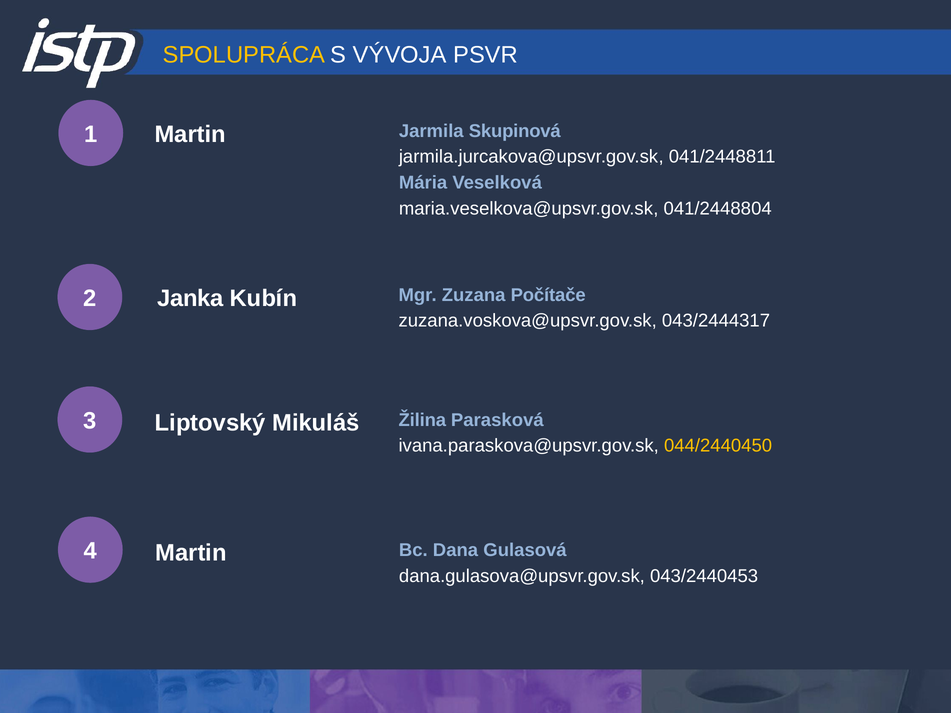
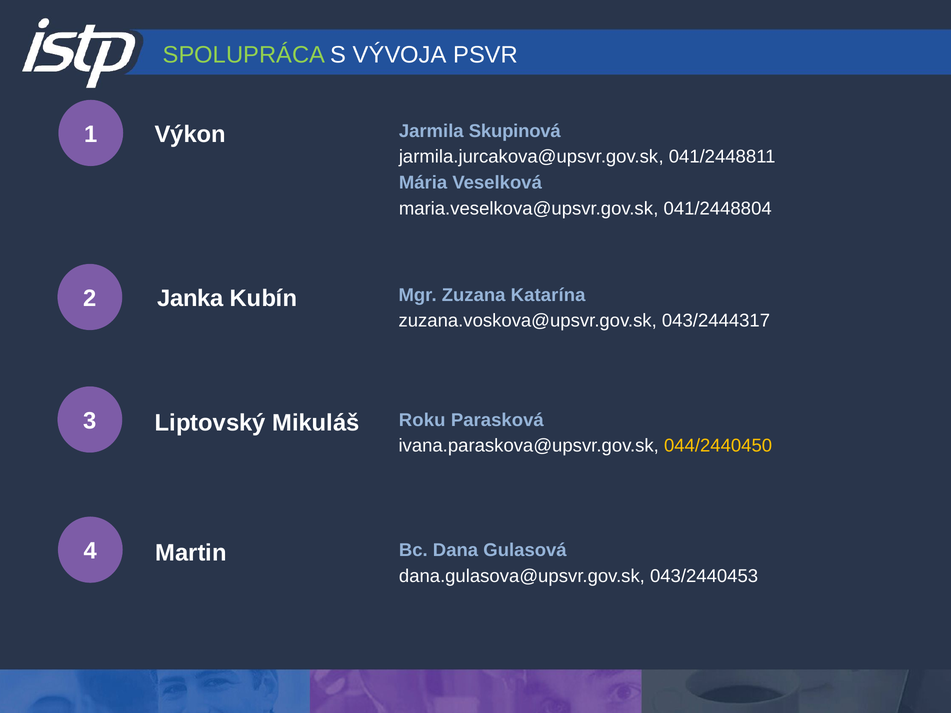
SPOLUPRÁCA colour: yellow -> light green
1 Martin: Martin -> Výkon
Počítače: Počítače -> Katarína
Žilina: Žilina -> Roku
